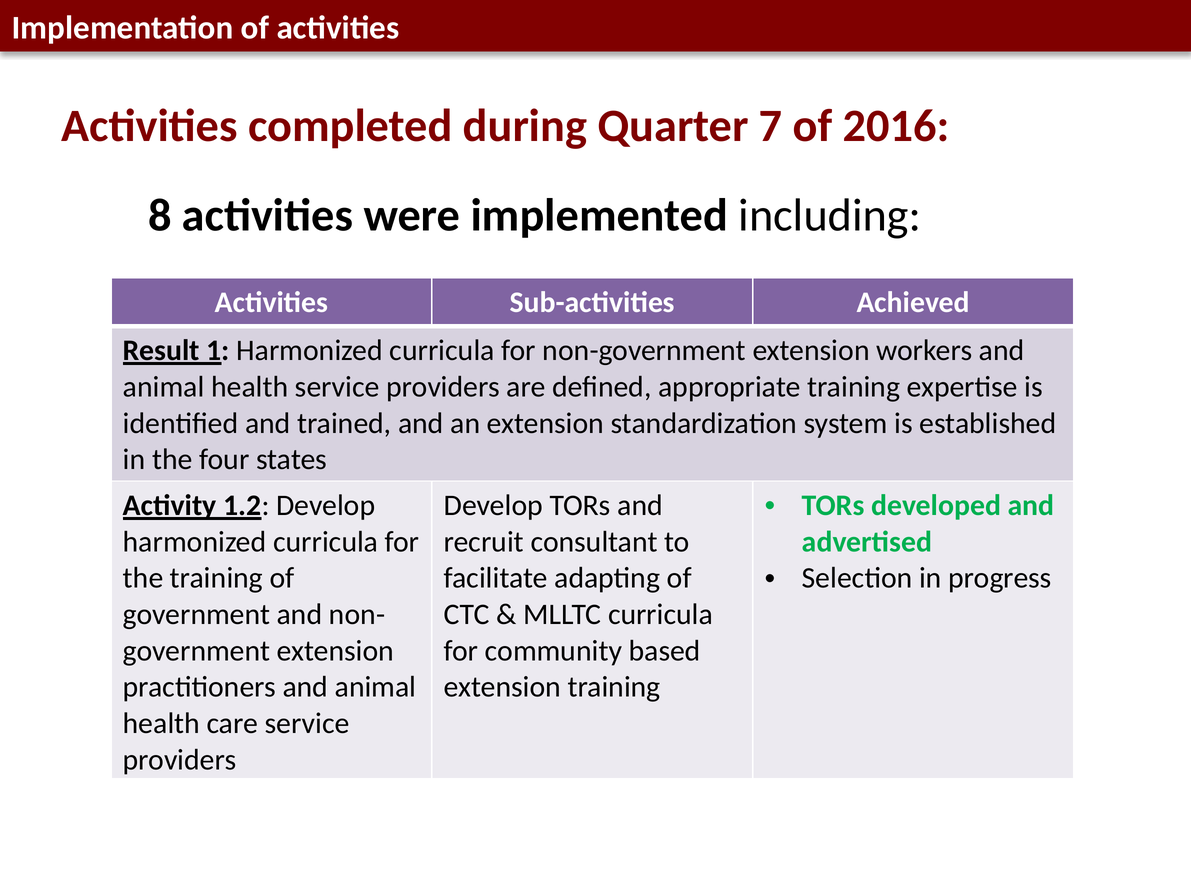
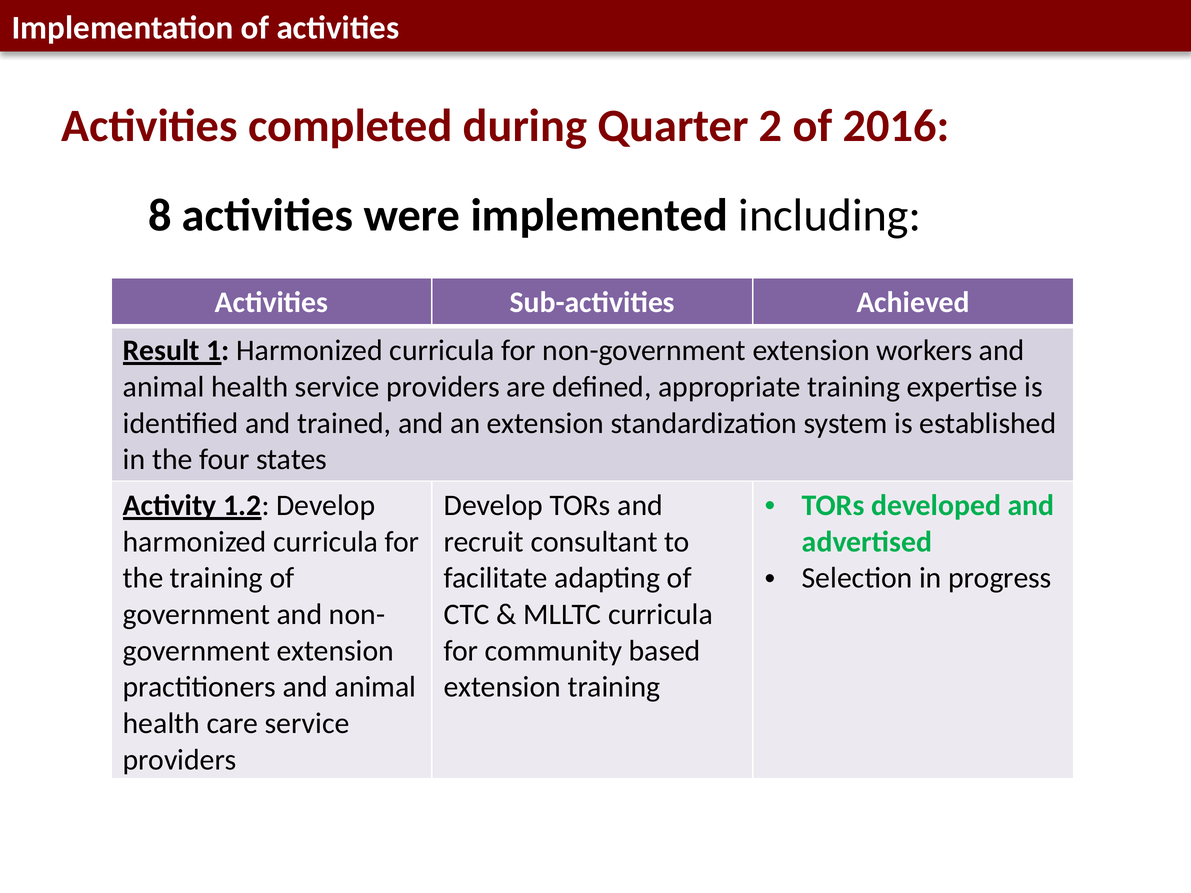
7: 7 -> 2
